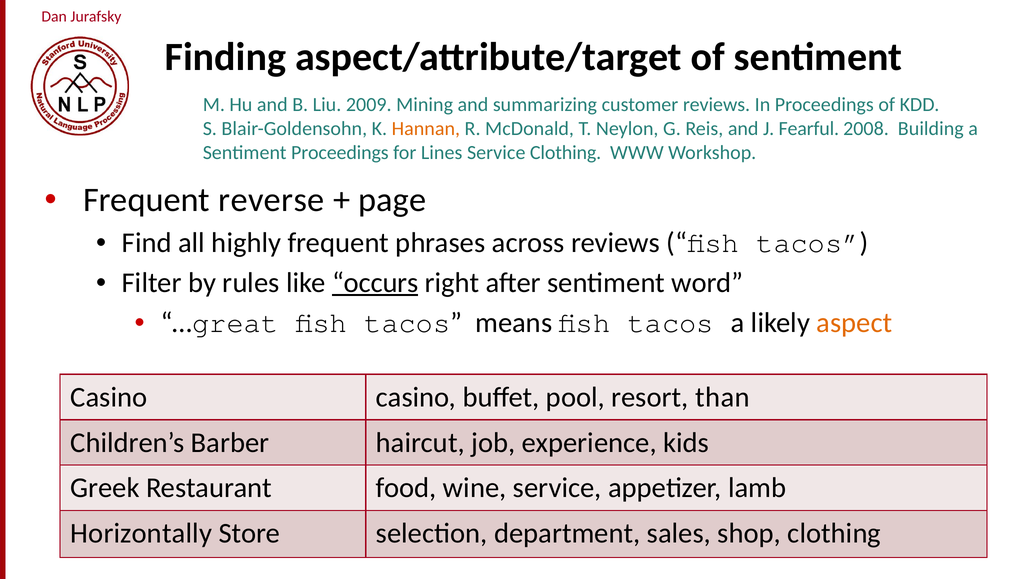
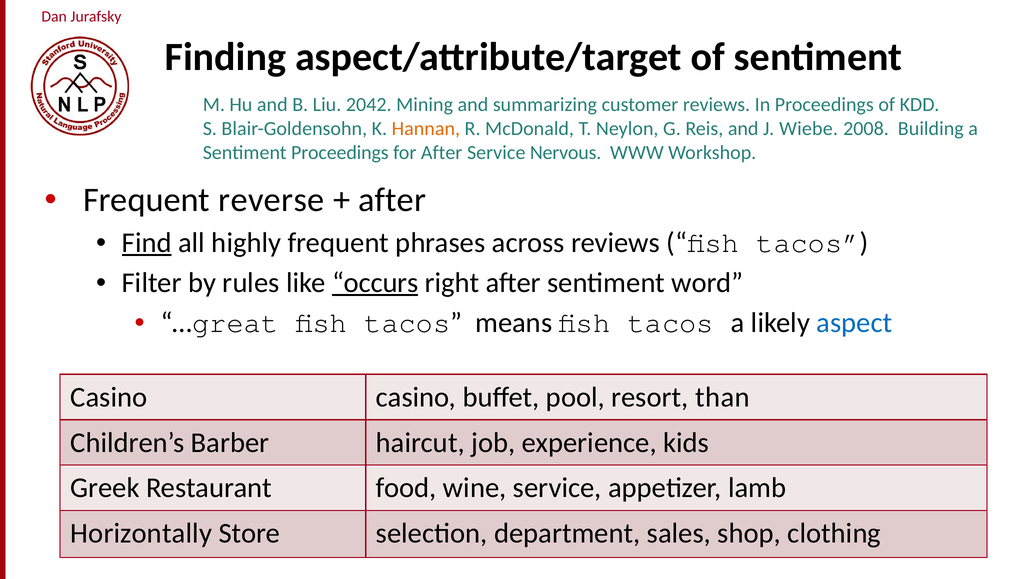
2009: 2009 -> 2042
Fearful: Fearful -> Wiebe
for Lines: Lines -> After
Service Clothing: Clothing -> Nervous
page at (392, 200): page -> after
Find underline: none -> present
aspect colour: orange -> blue
